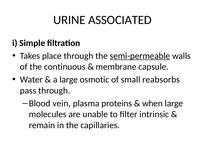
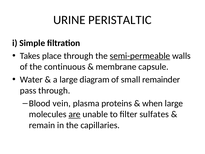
ASSOCIATED: ASSOCIATED -> PERISTALTIC
osmotic: osmotic -> diagram
reabsorbs: reabsorbs -> remainder
are underline: none -> present
intrinsic: intrinsic -> sulfates
